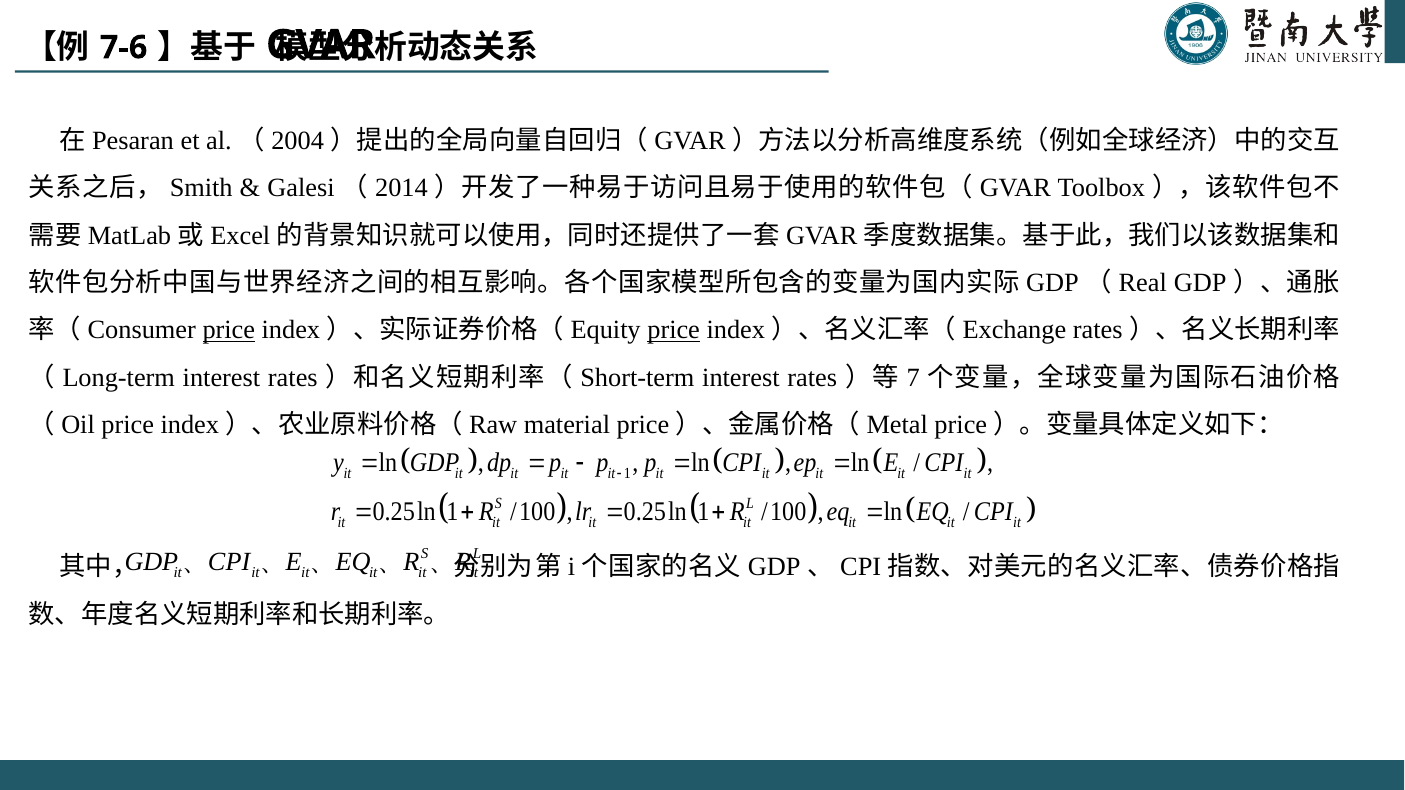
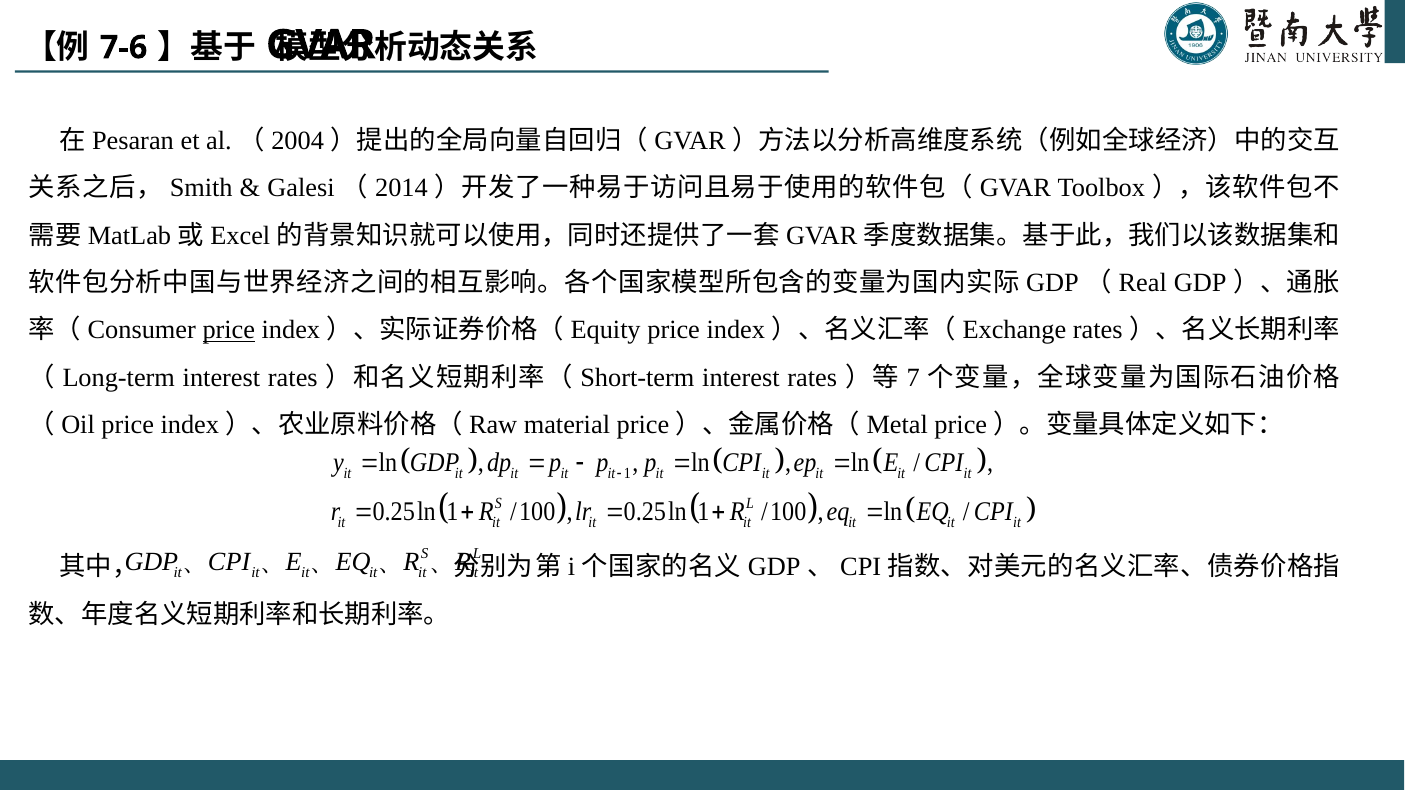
price at (674, 330) underline: present -> none
